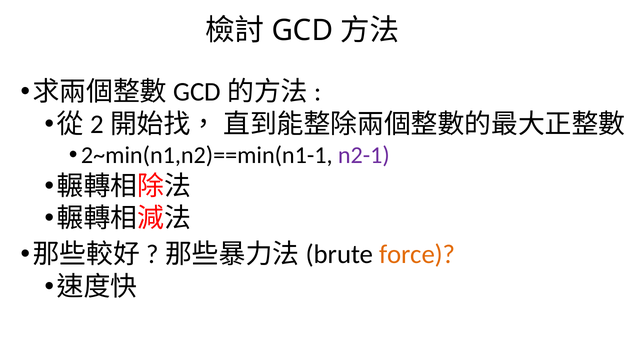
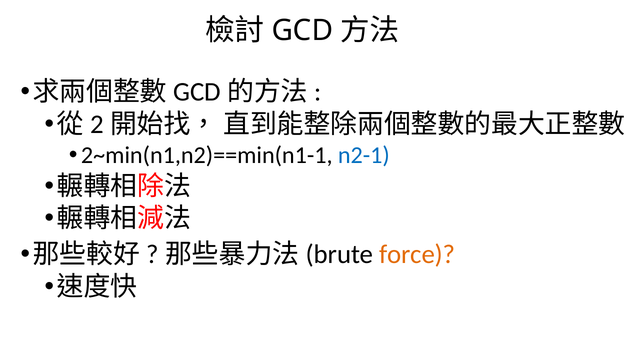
n2-1 colour: purple -> blue
